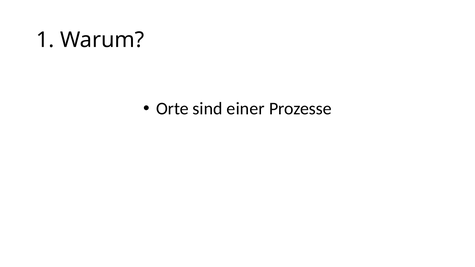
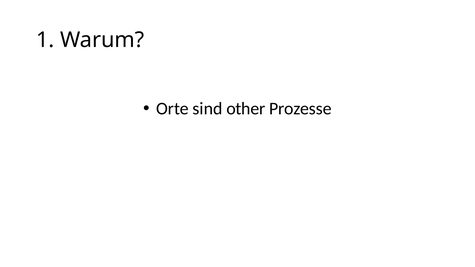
einer: einer -> other
